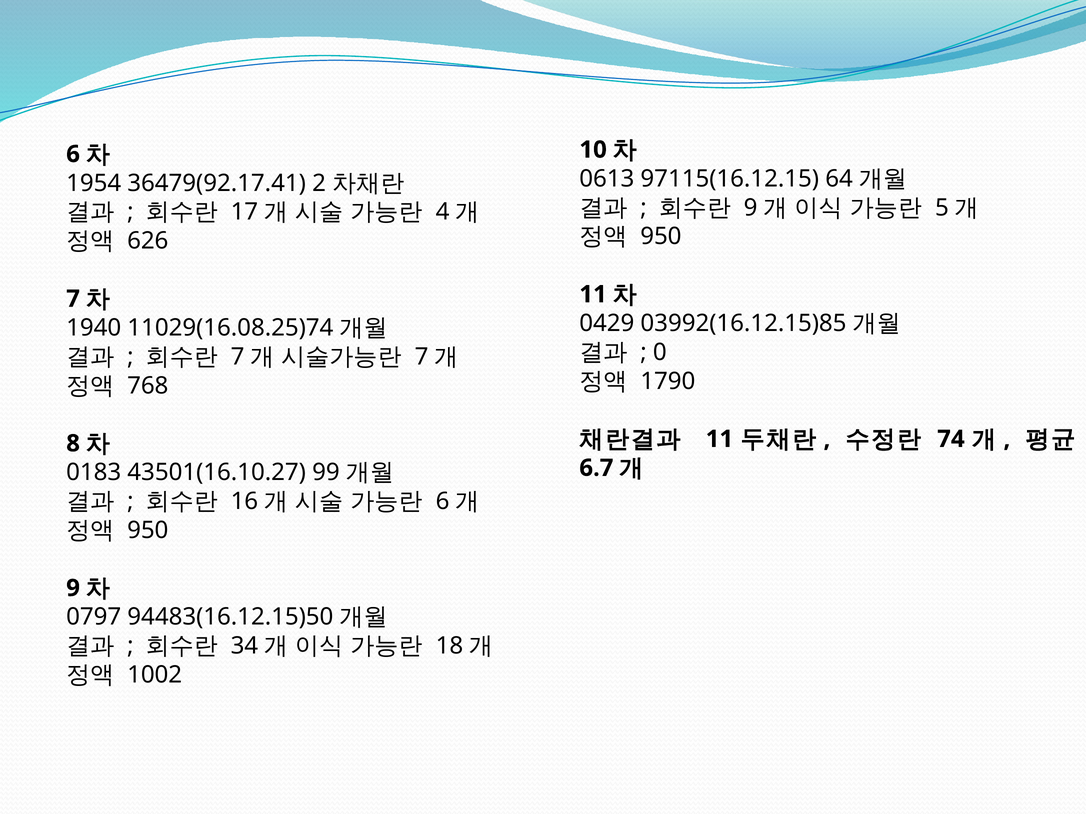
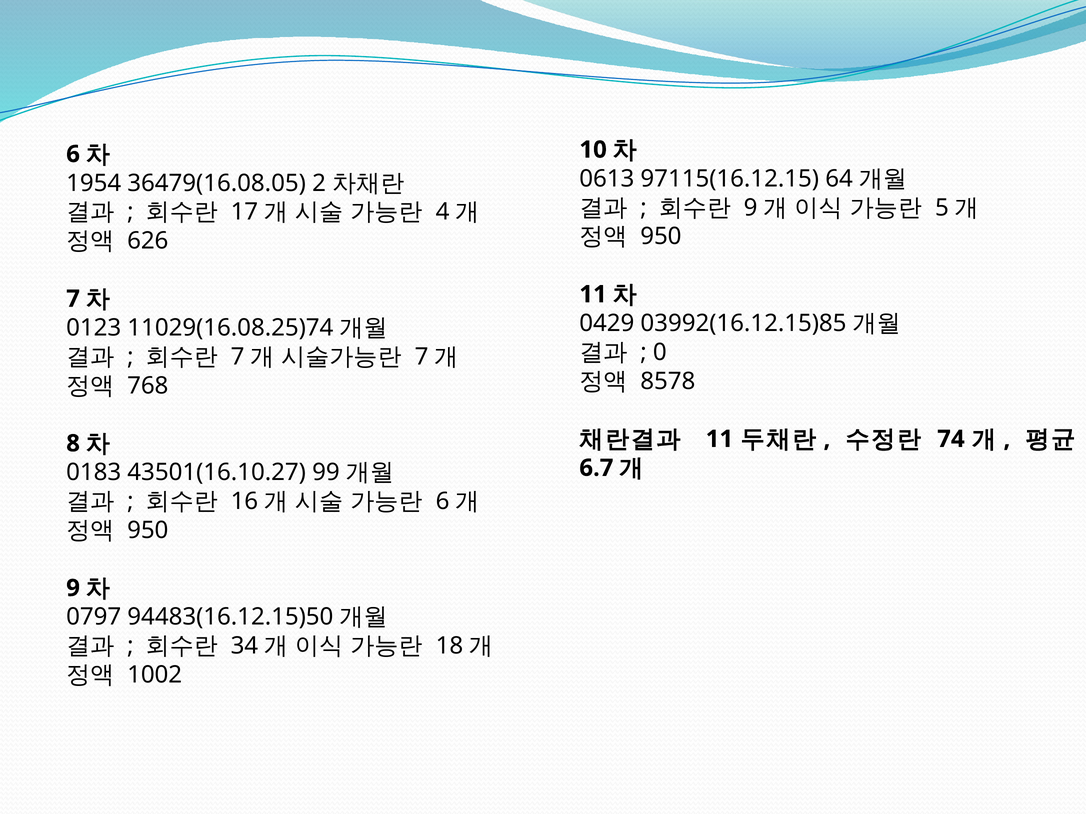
36479(92.17.41: 36479(92.17.41 -> 36479(16.08.05
1940: 1940 -> 0123
1790: 1790 -> 8578
